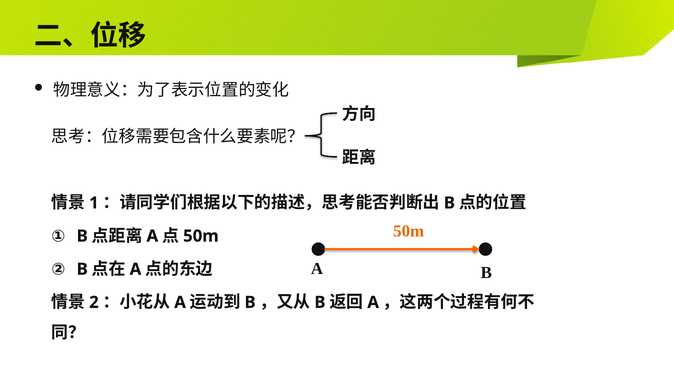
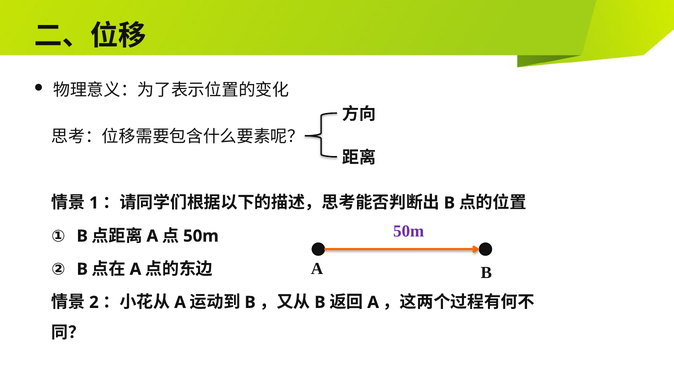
50m at (409, 232) colour: orange -> purple
